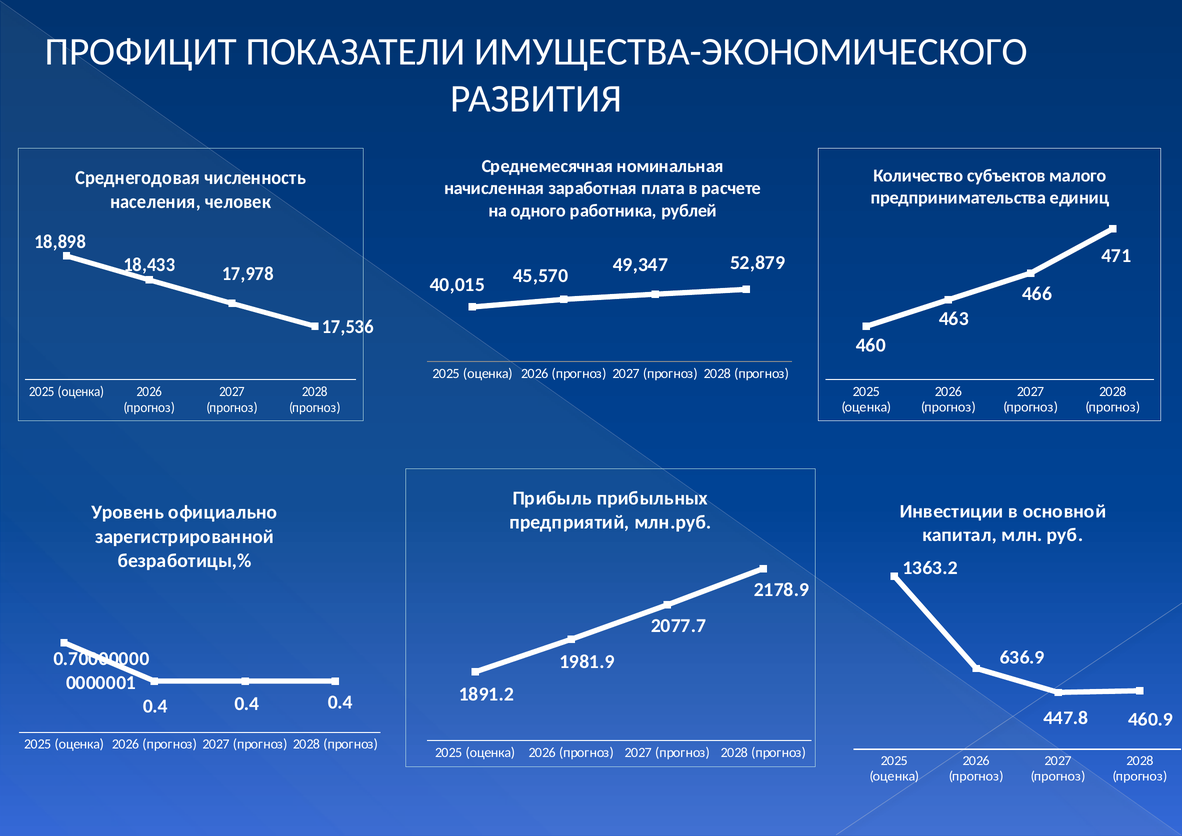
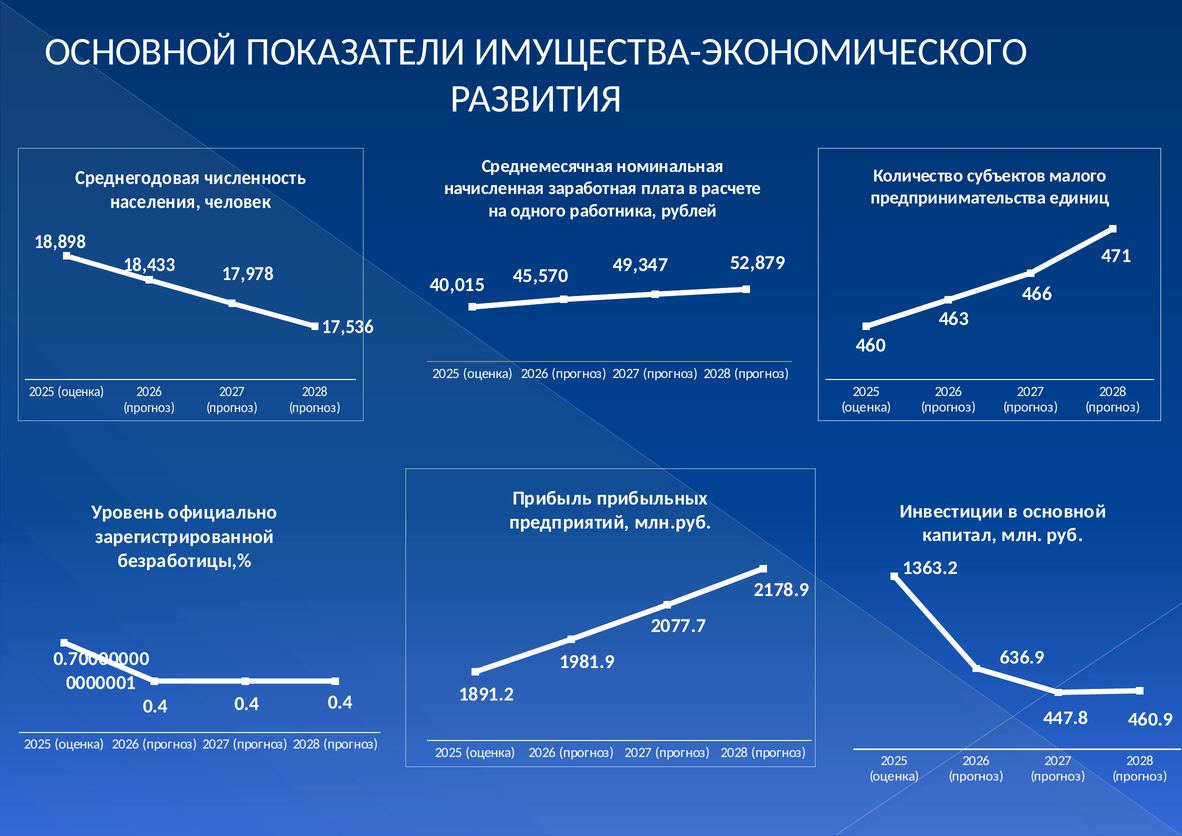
ПРОФИЦИТ at (141, 52): ПРОФИЦИТ -> ОСНОВНОЙ
